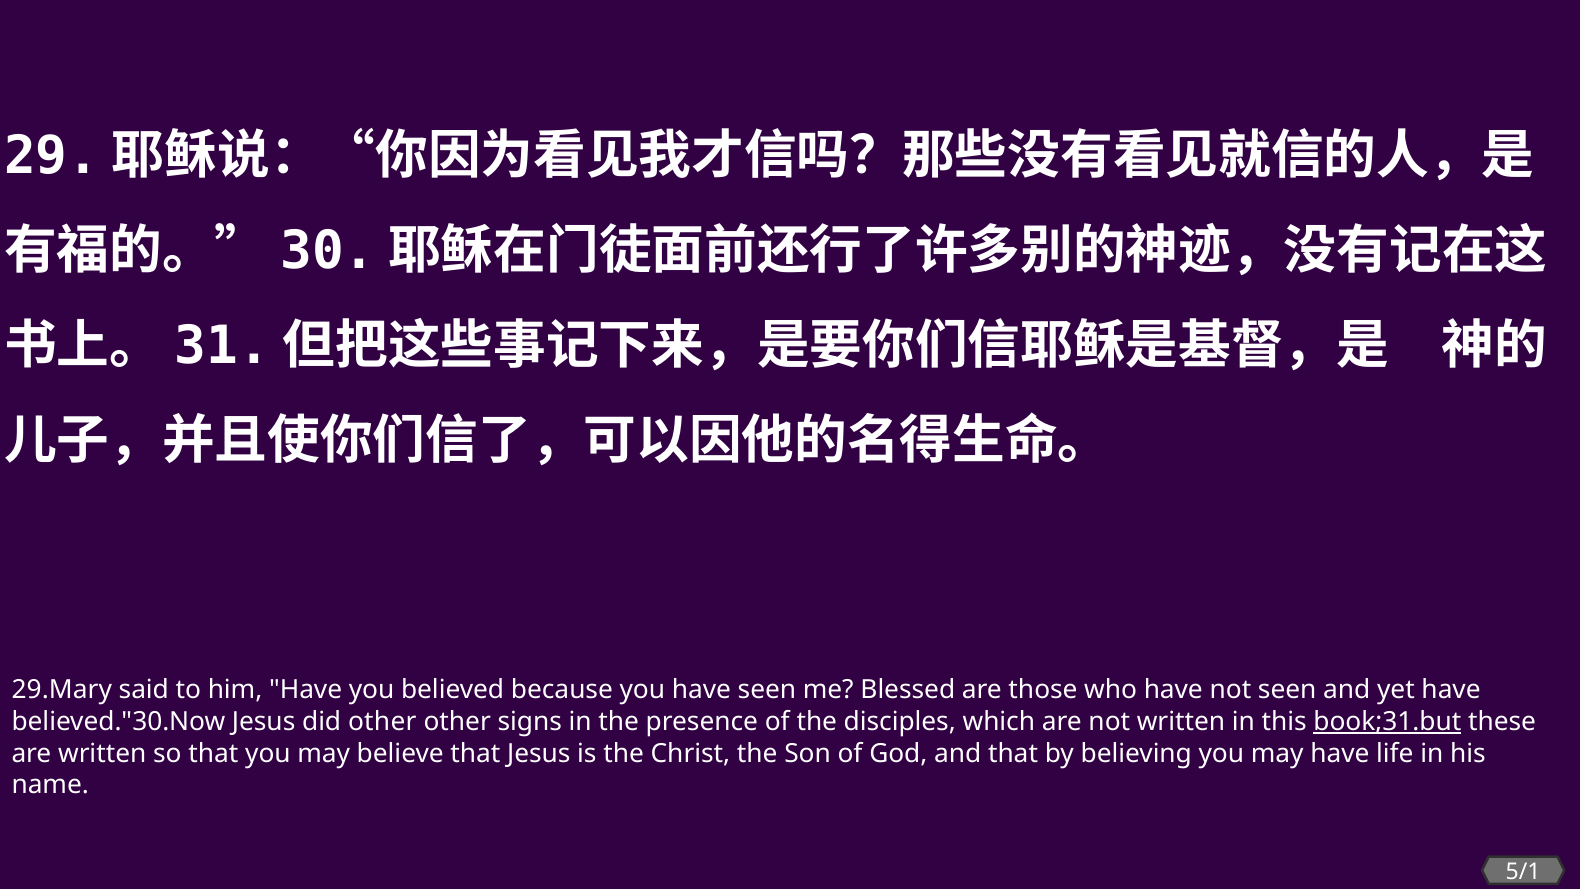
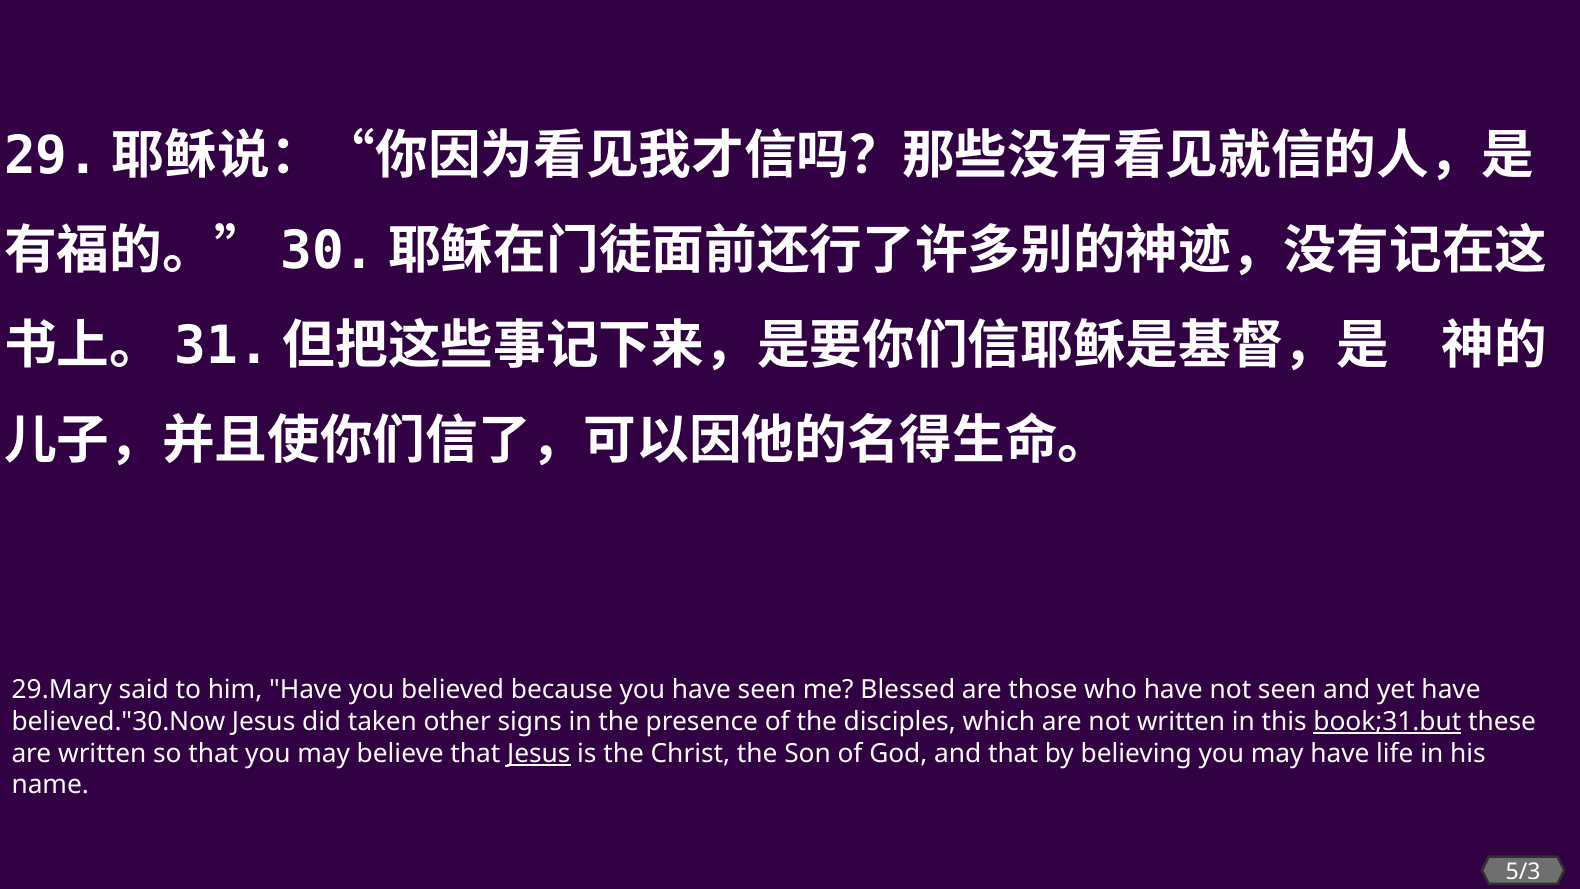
did other: other -> taken
Jesus at (539, 753) underline: none -> present
5/1: 5/1 -> 5/3
